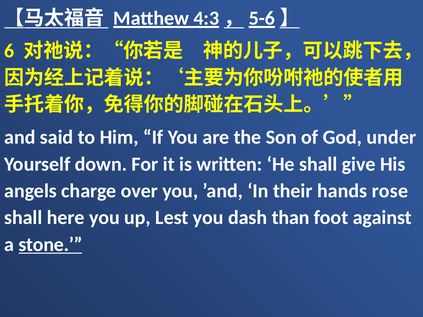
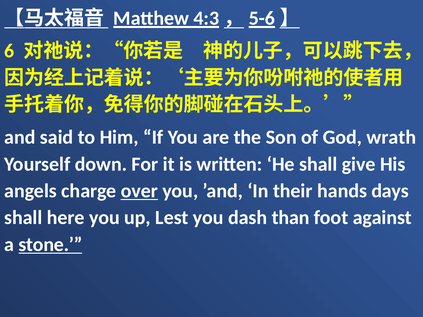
under: under -> wrath
over underline: none -> present
rose: rose -> days
